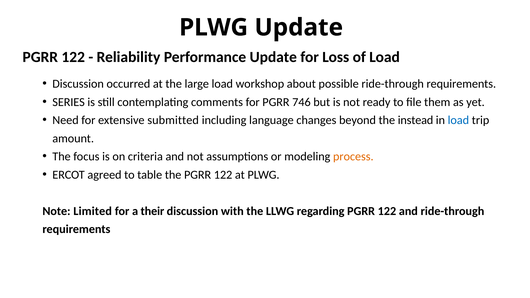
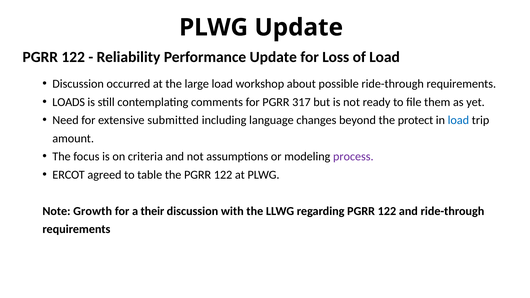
SERIES: SERIES -> LOADS
746: 746 -> 317
instead: instead -> protect
process colour: orange -> purple
Limited: Limited -> Growth
